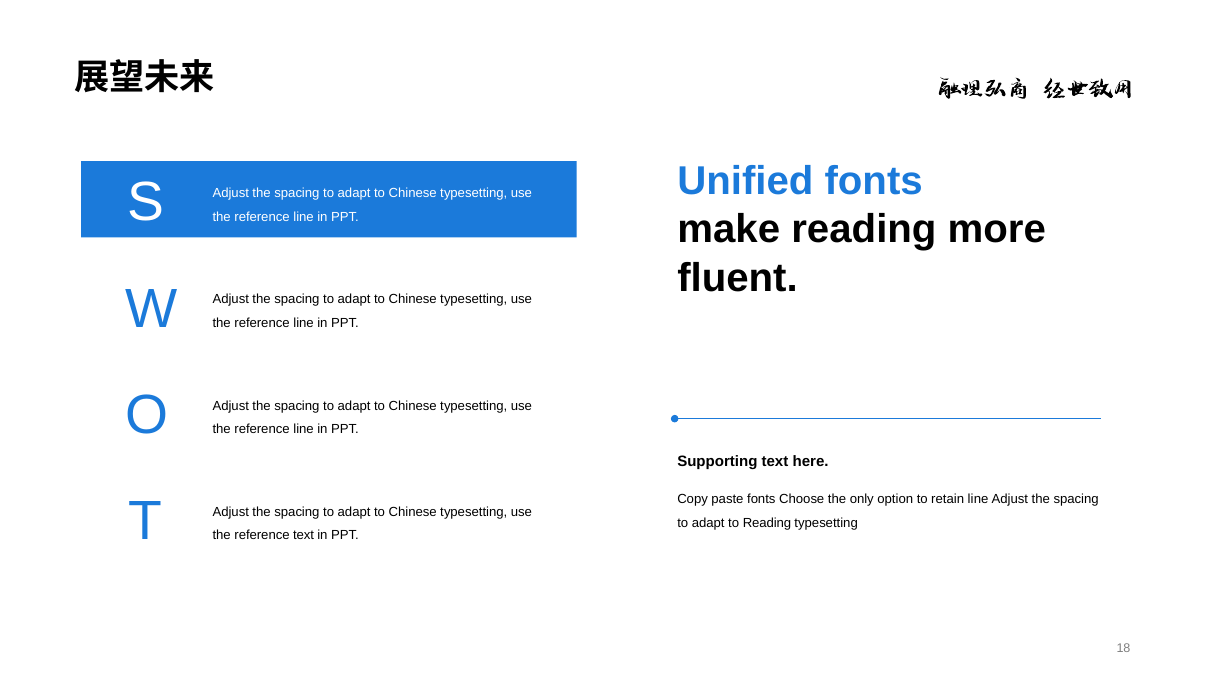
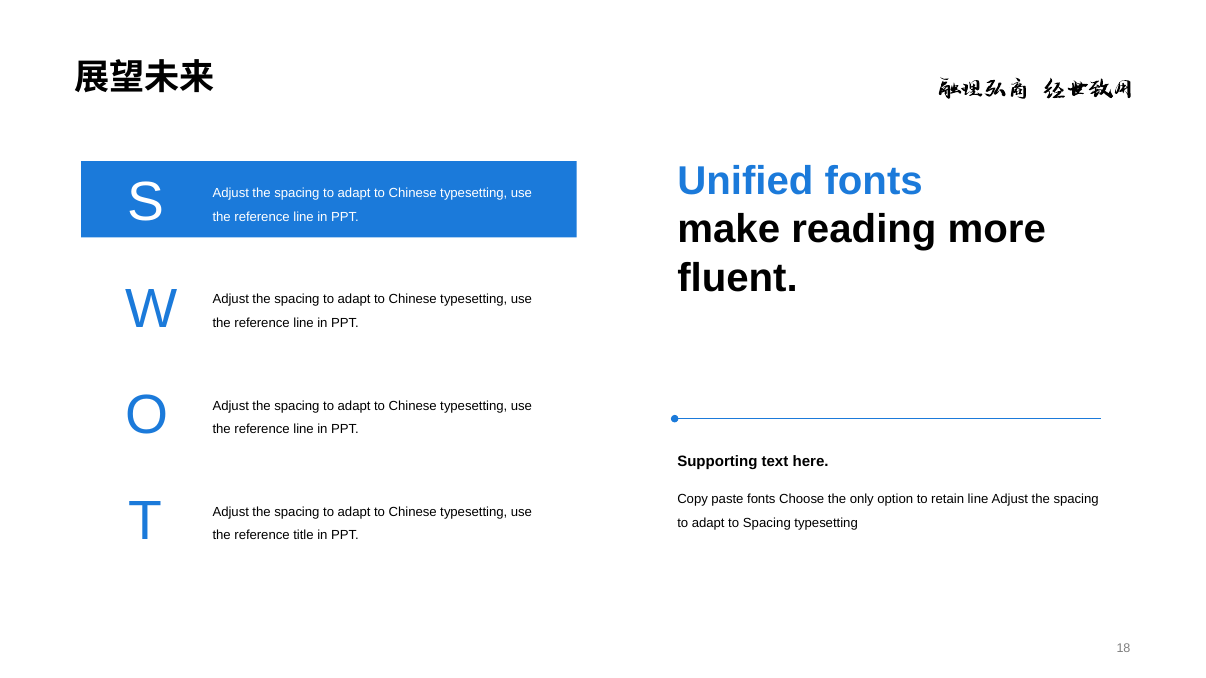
to Reading: Reading -> Spacing
reference text: text -> title
